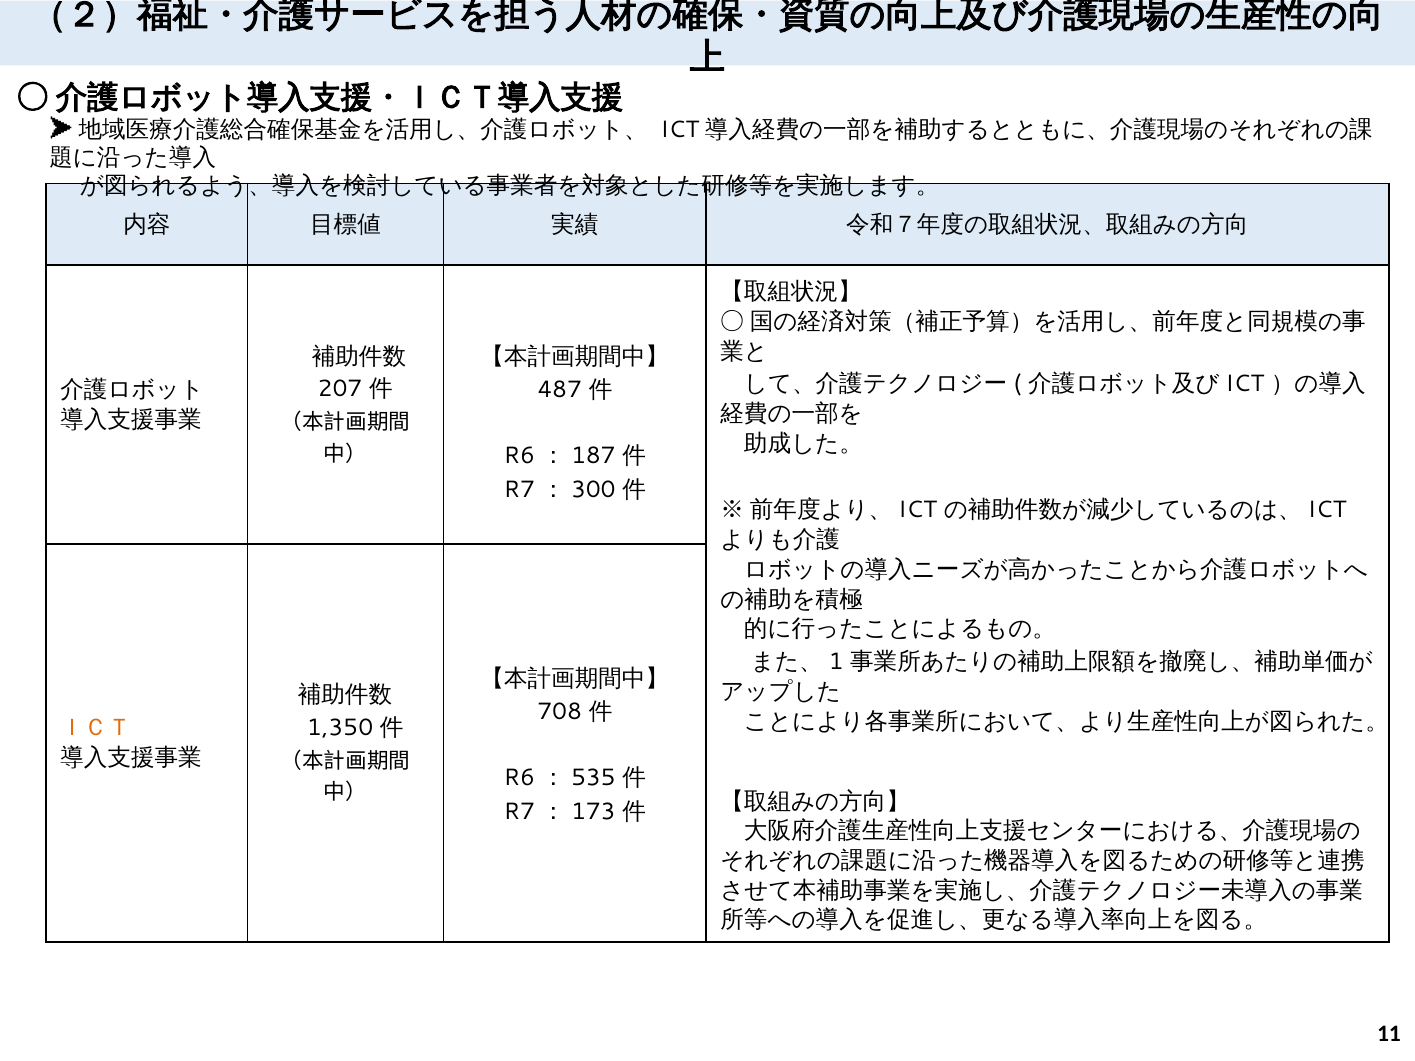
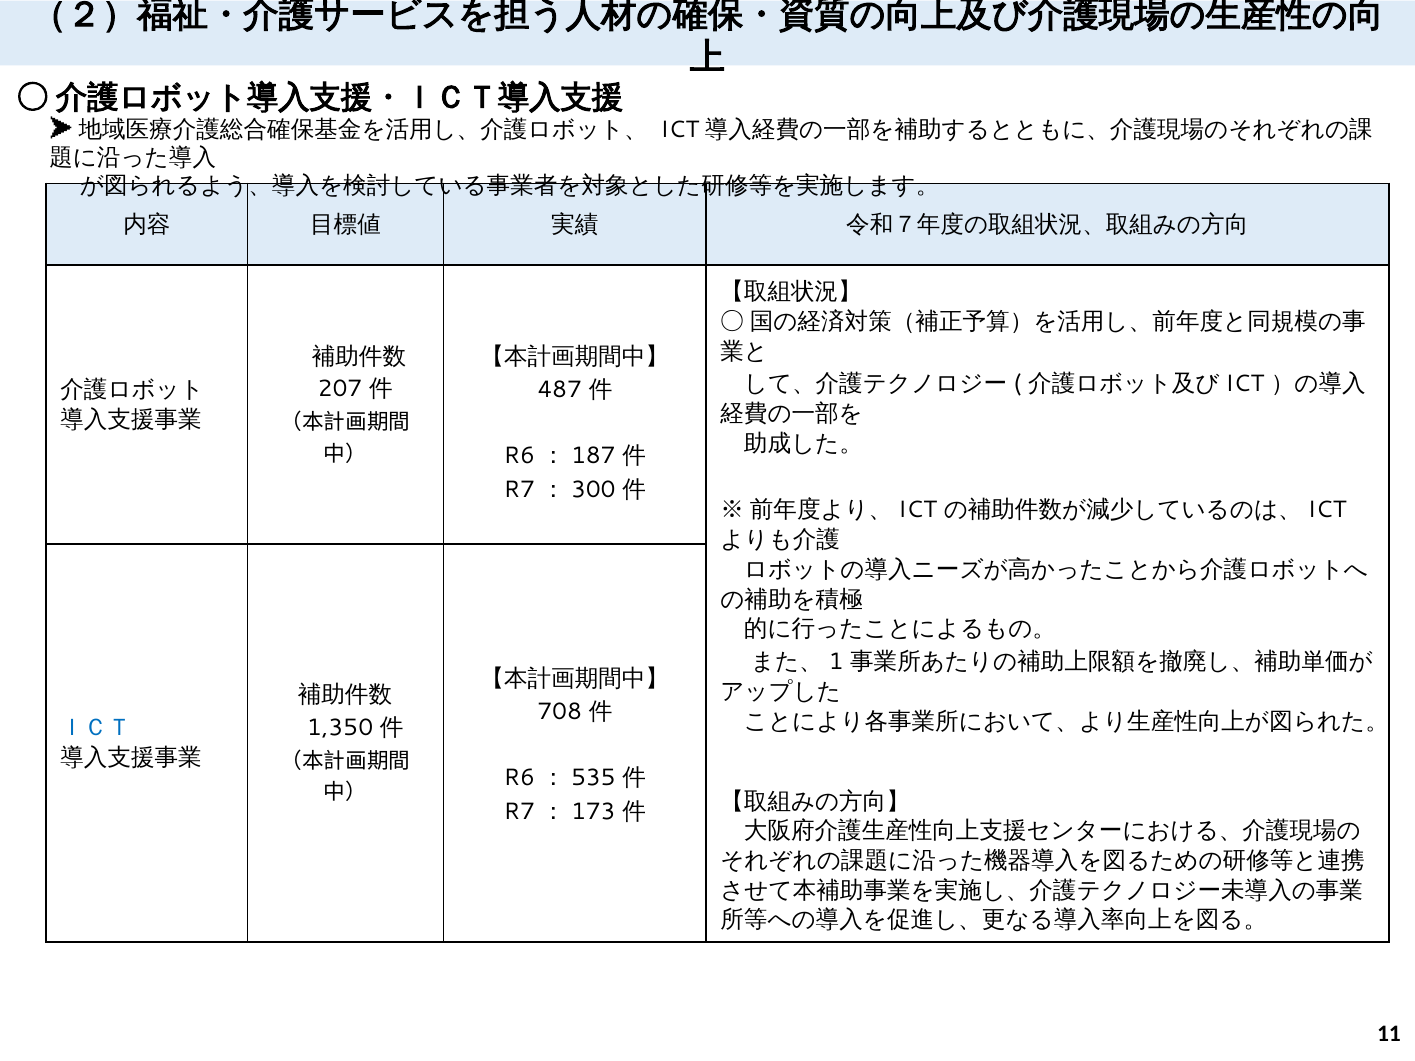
ＩＣＴ colour: orange -> blue
